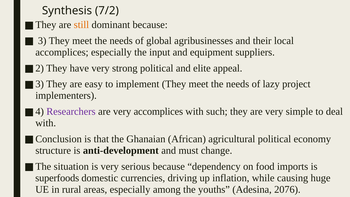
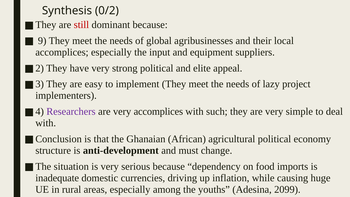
7/2: 7/2 -> 0/2
still colour: orange -> red
3: 3 -> 9
superfoods: superfoods -> inadequate
2076: 2076 -> 2099
